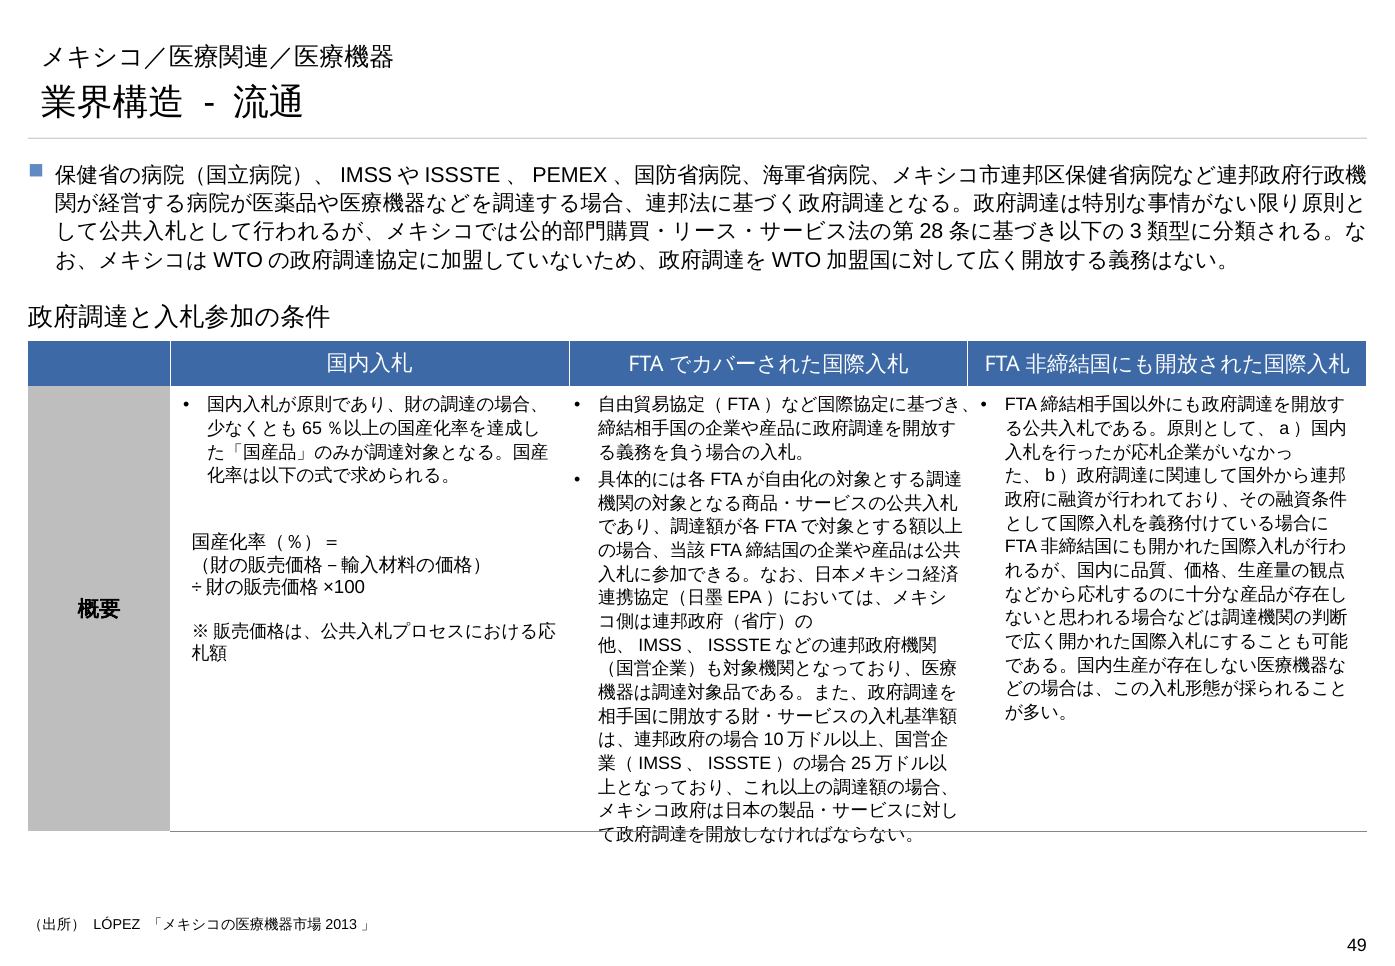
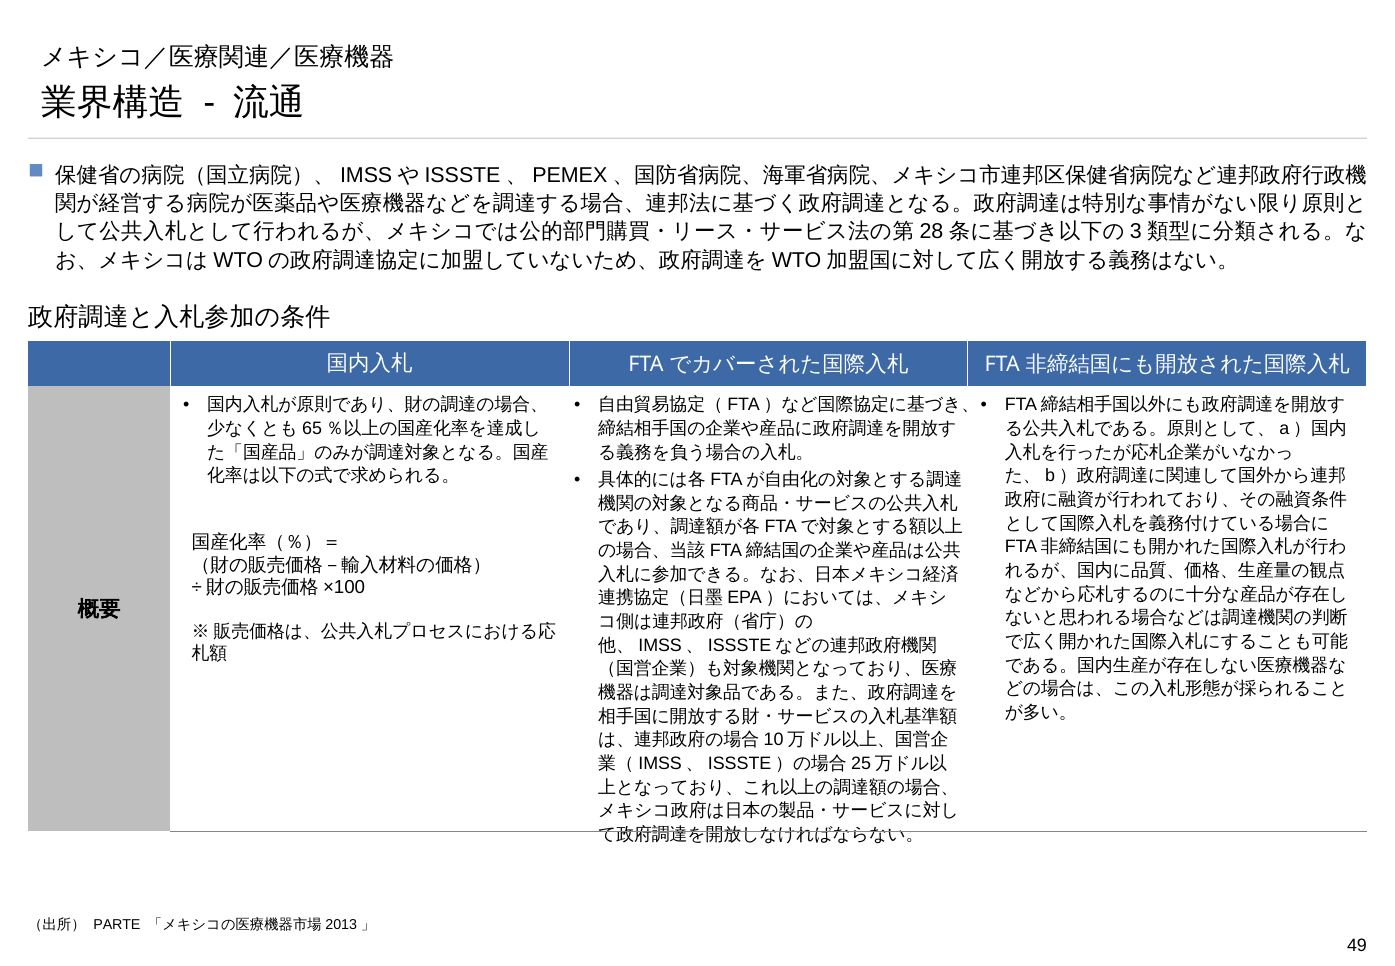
LÓPEZ: LÓPEZ -> PARTE
